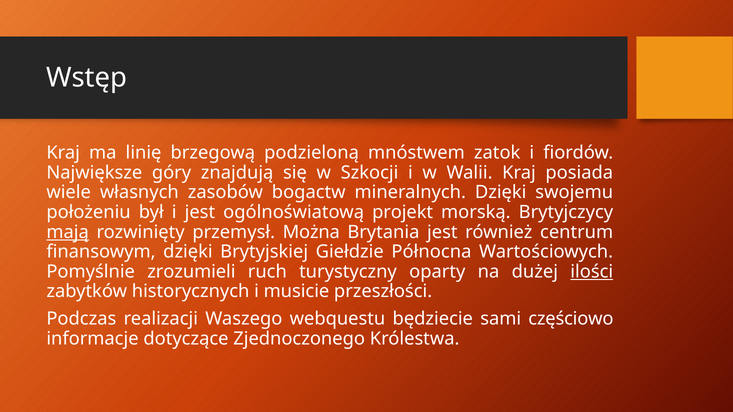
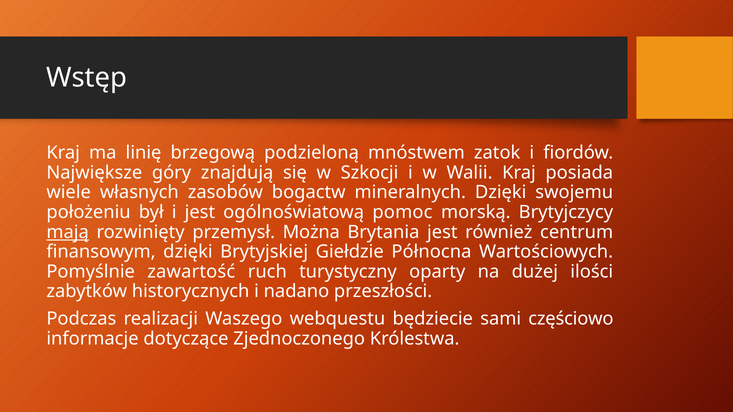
projekt: projekt -> pomoc
zrozumieli: zrozumieli -> zawartość
ilości underline: present -> none
musicie: musicie -> nadano
